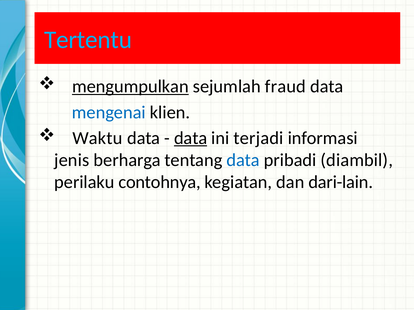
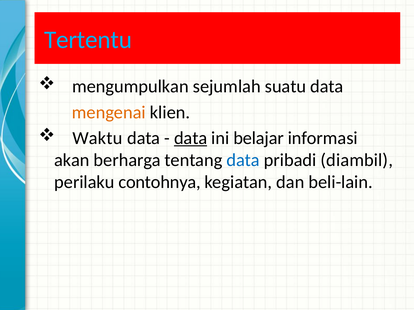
mengumpulkan underline: present -> none
fraud: fraud -> suatu
mengenai colour: blue -> orange
terjadi: terjadi -> belajar
jenis: jenis -> akan
dari-lain: dari-lain -> beli-lain
